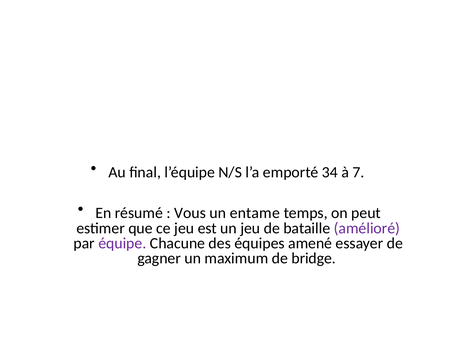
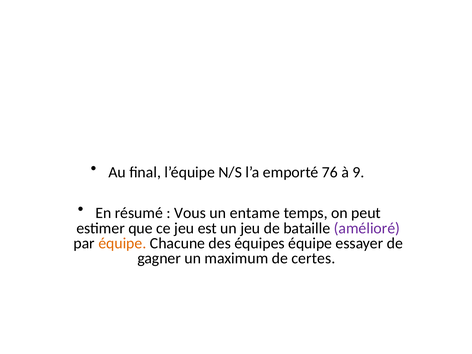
34: 34 -> 76
7: 7 -> 9
équipe at (122, 243) colour: purple -> orange
équipes amené: amené -> équipe
bridge: bridge -> certes
